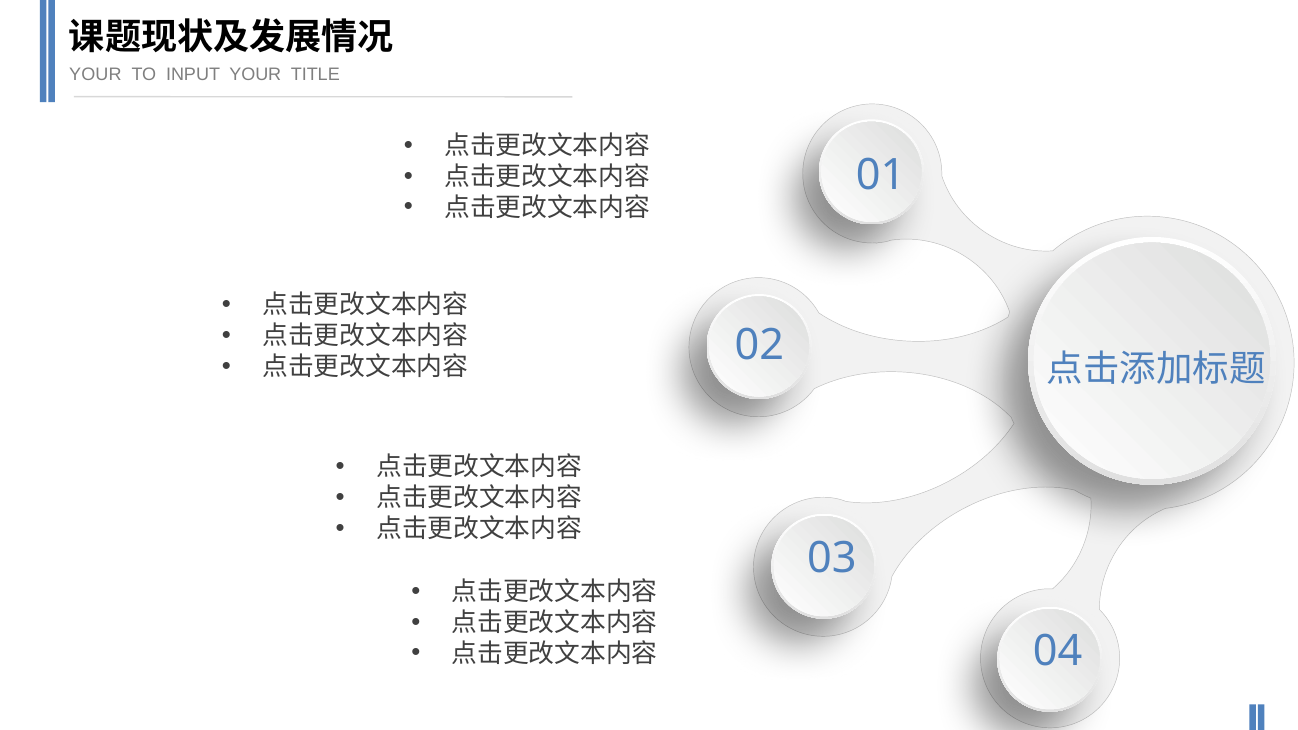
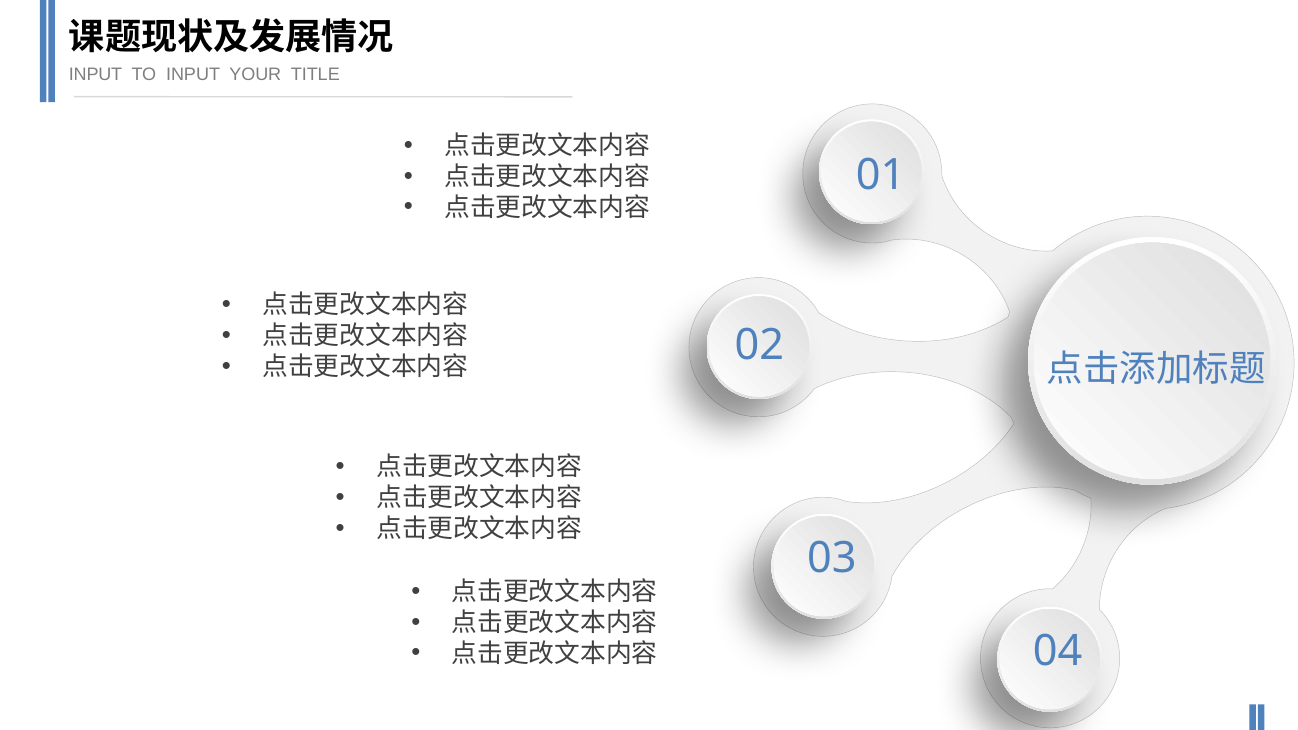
YOUR at (95, 74): YOUR -> INPUT
